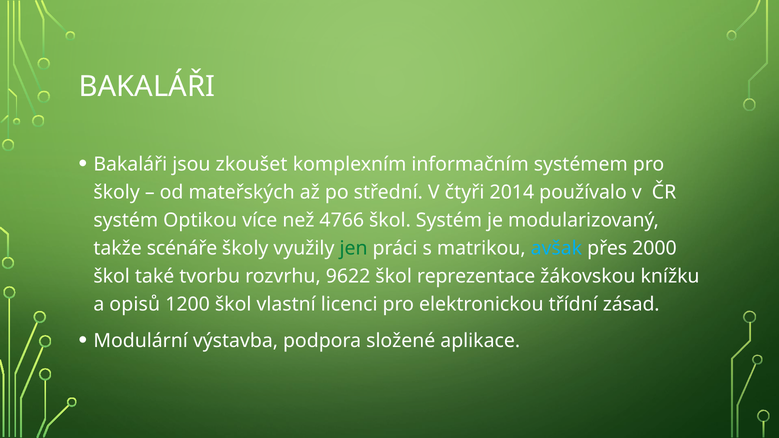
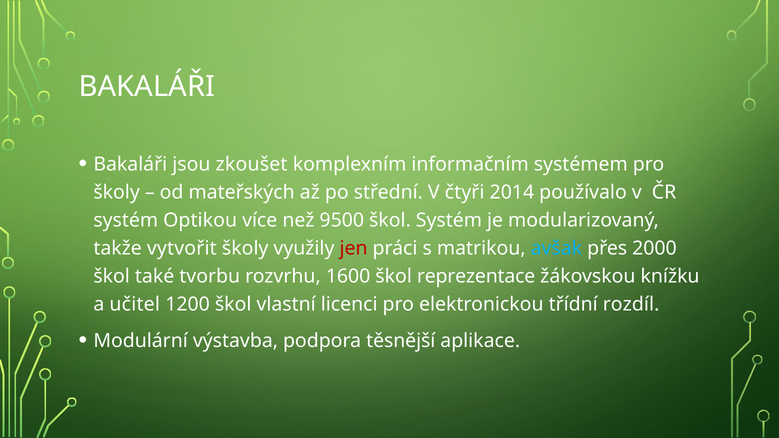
4766: 4766 -> 9500
scénáře: scénáře -> vytvořit
jen colour: green -> red
9622: 9622 -> 1600
opisů: opisů -> učitel
zásad: zásad -> rozdíl
složené: složené -> těsnější
